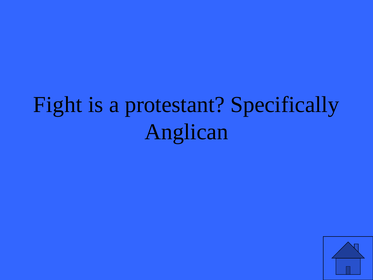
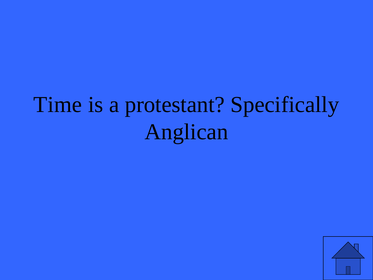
Fight: Fight -> Time
